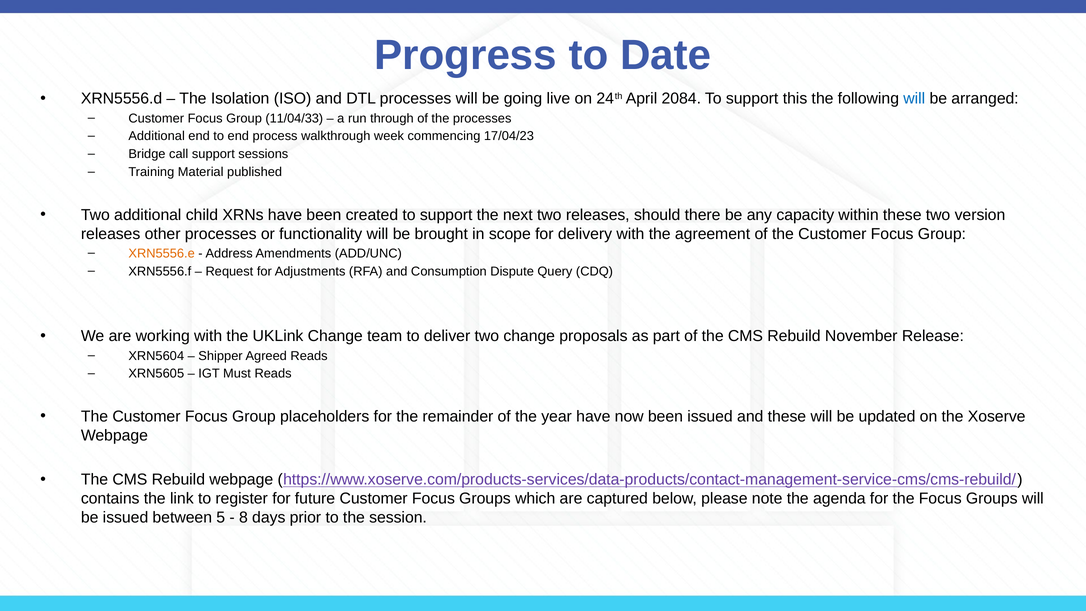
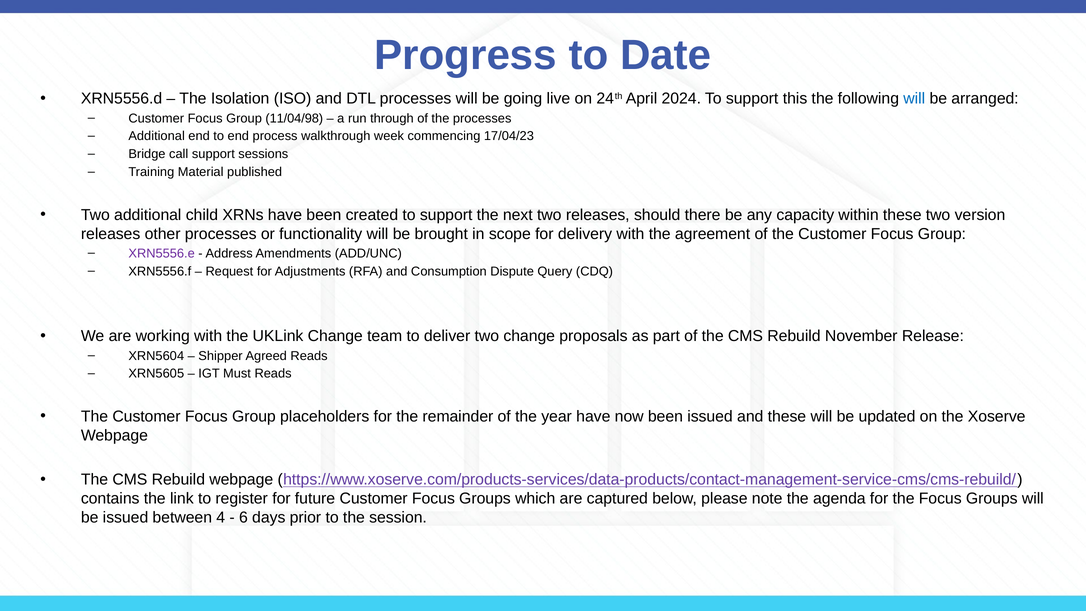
2084: 2084 -> 2024
11/04/33: 11/04/33 -> 11/04/98
XRN5556.e colour: orange -> purple
5: 5 -> 4
8: 8 -> 6
